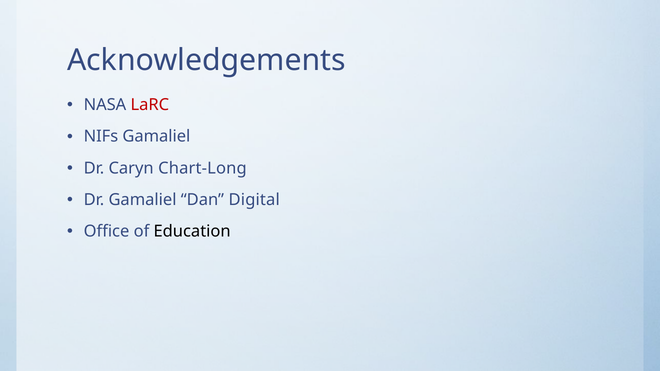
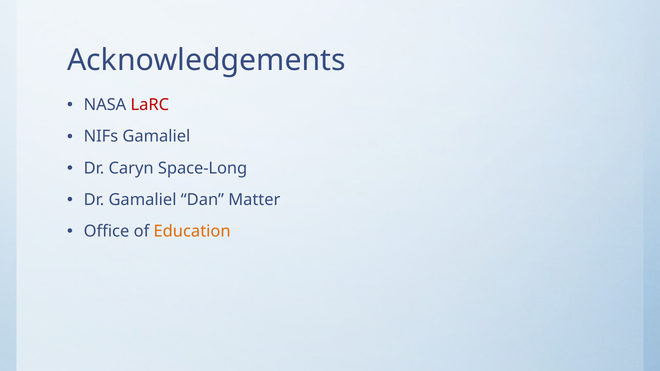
Chart-Long: Chart-Long -> Space-Long
Digital: Digital -> Matter
Education colour: black -> orange
